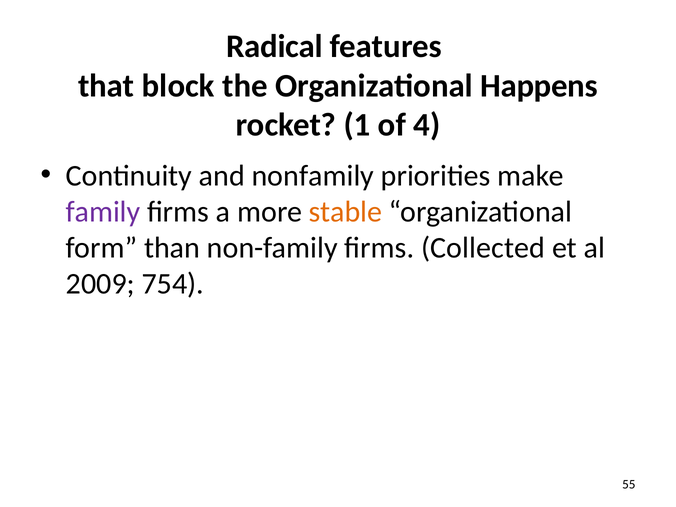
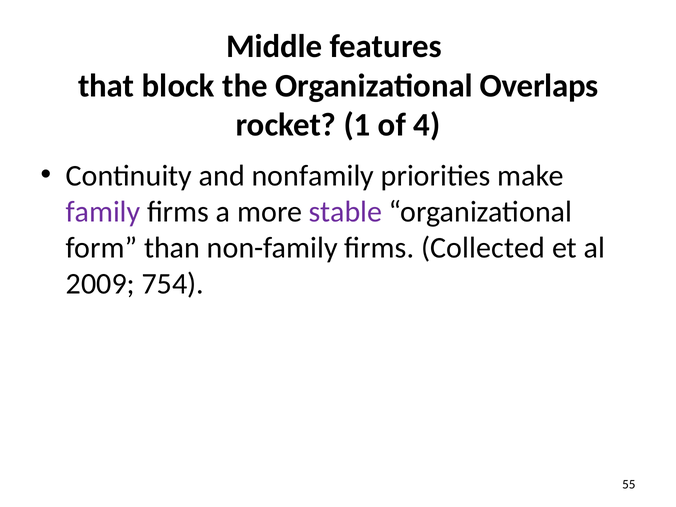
Radical: Radical -> Middle
Happens: Happens -> Overlaps
stable colour: orange -> purple
